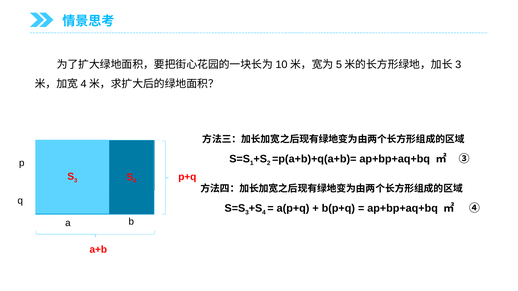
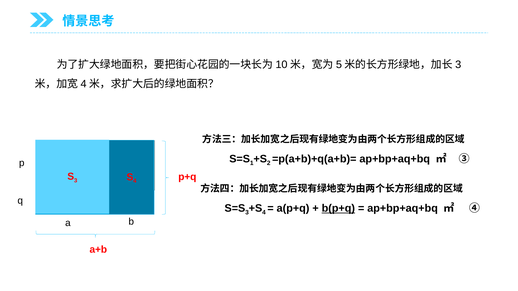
b(p+q underline: none -> present
